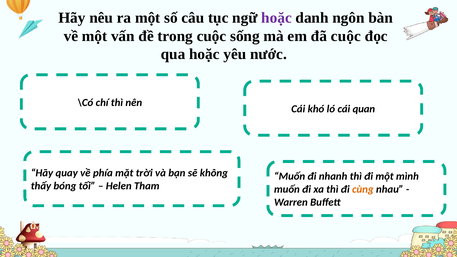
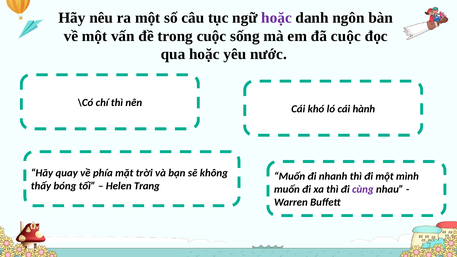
quan: quan -> hành
Tham: Tham -> Trang
cùng colour: orange -> purple
